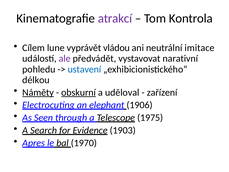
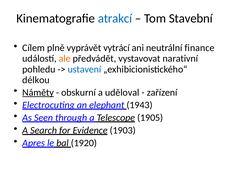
atrakcí colour: purple -> blue
Kontrola: Kontrola -> Stavební
lune: lune -> plně
vládou: vládou -> vytrácí
imitace: imitace -> finance
ale colour: purple -> orange
obskurní underline: present -> none
1906: 1906 -> 1943
1975: 1975 -> 1905
1970: 1970 -> 1920
